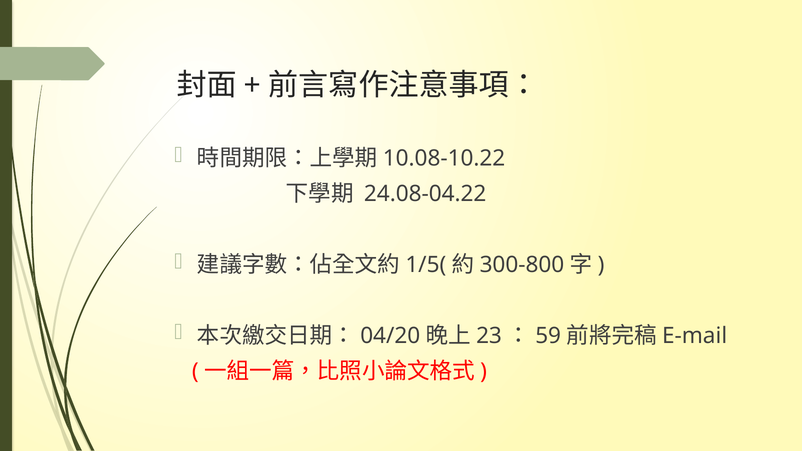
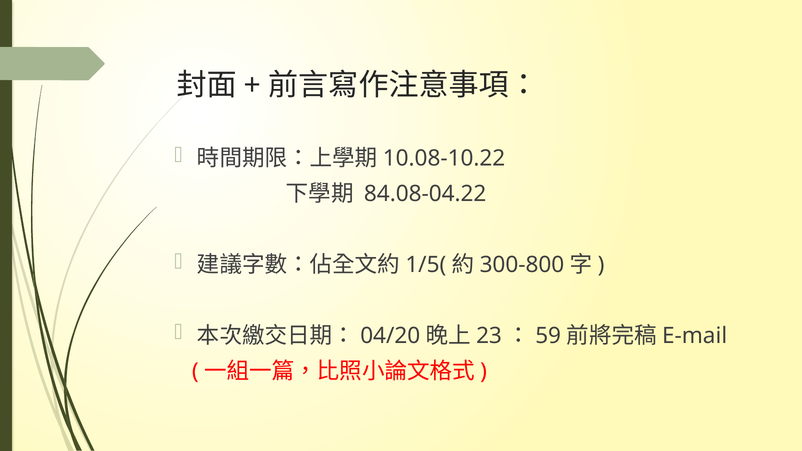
24.08-04.22: 24.08-04.22 -> 84.08-04.22
